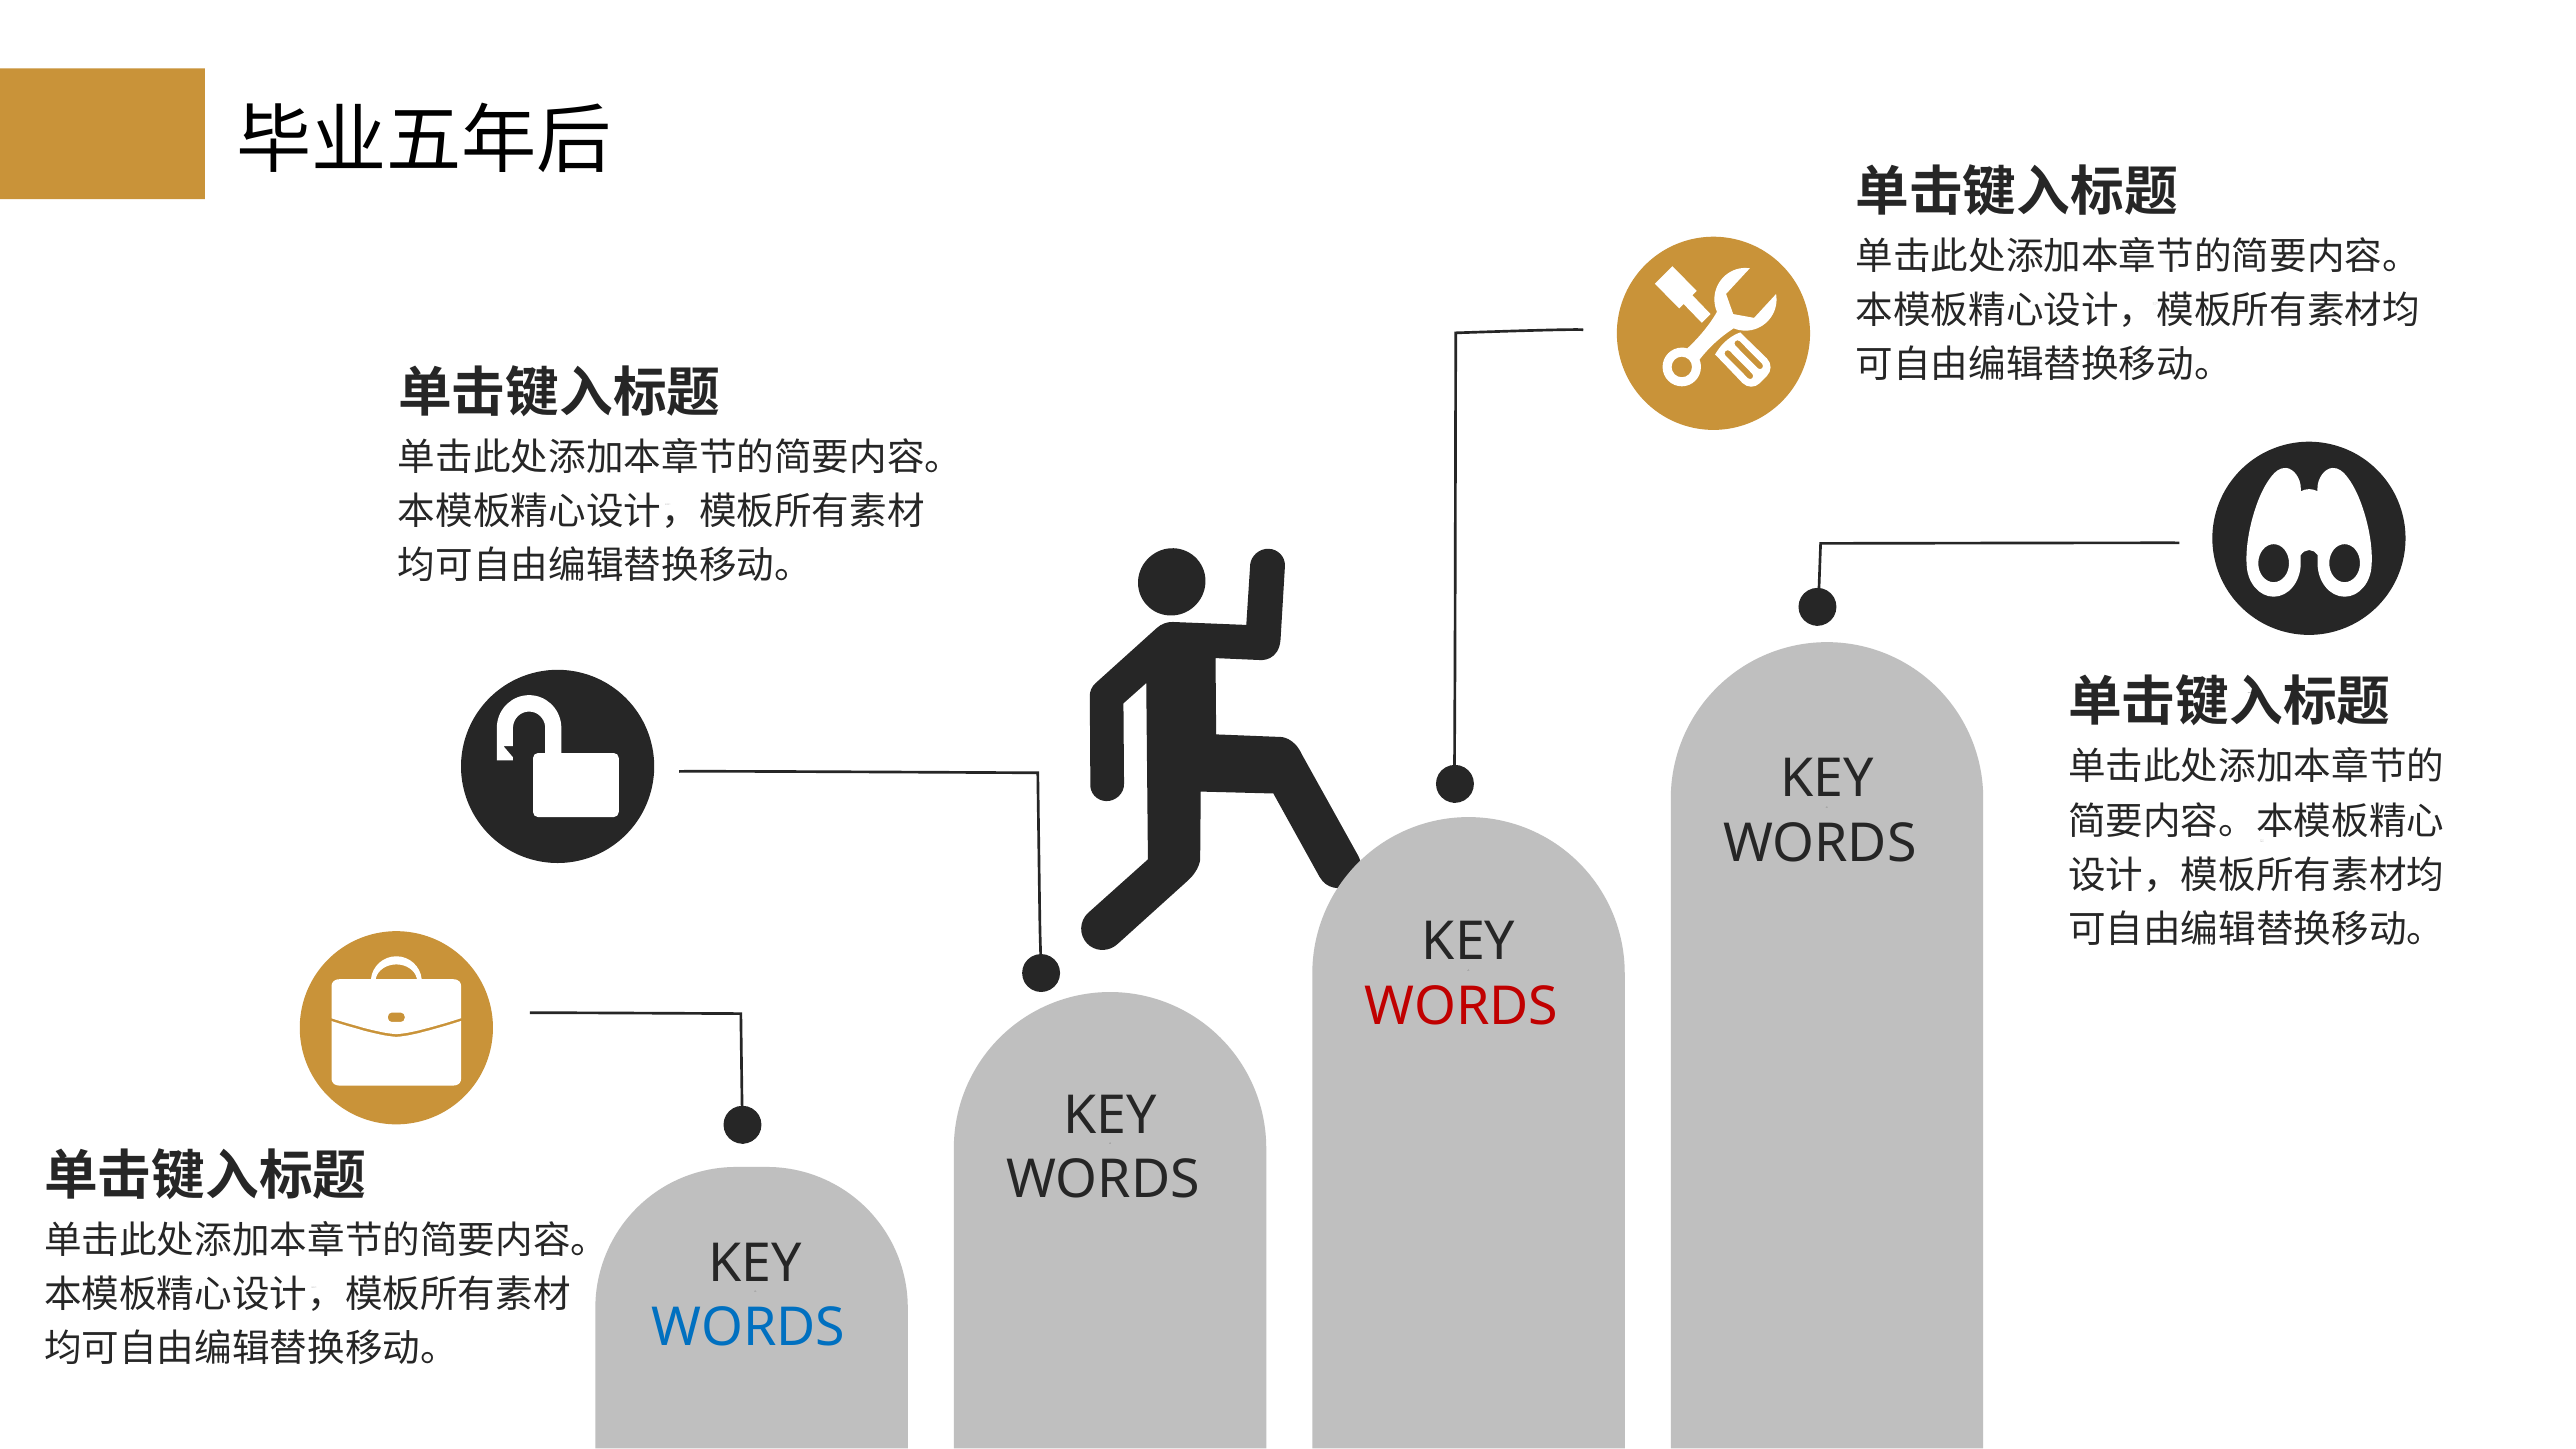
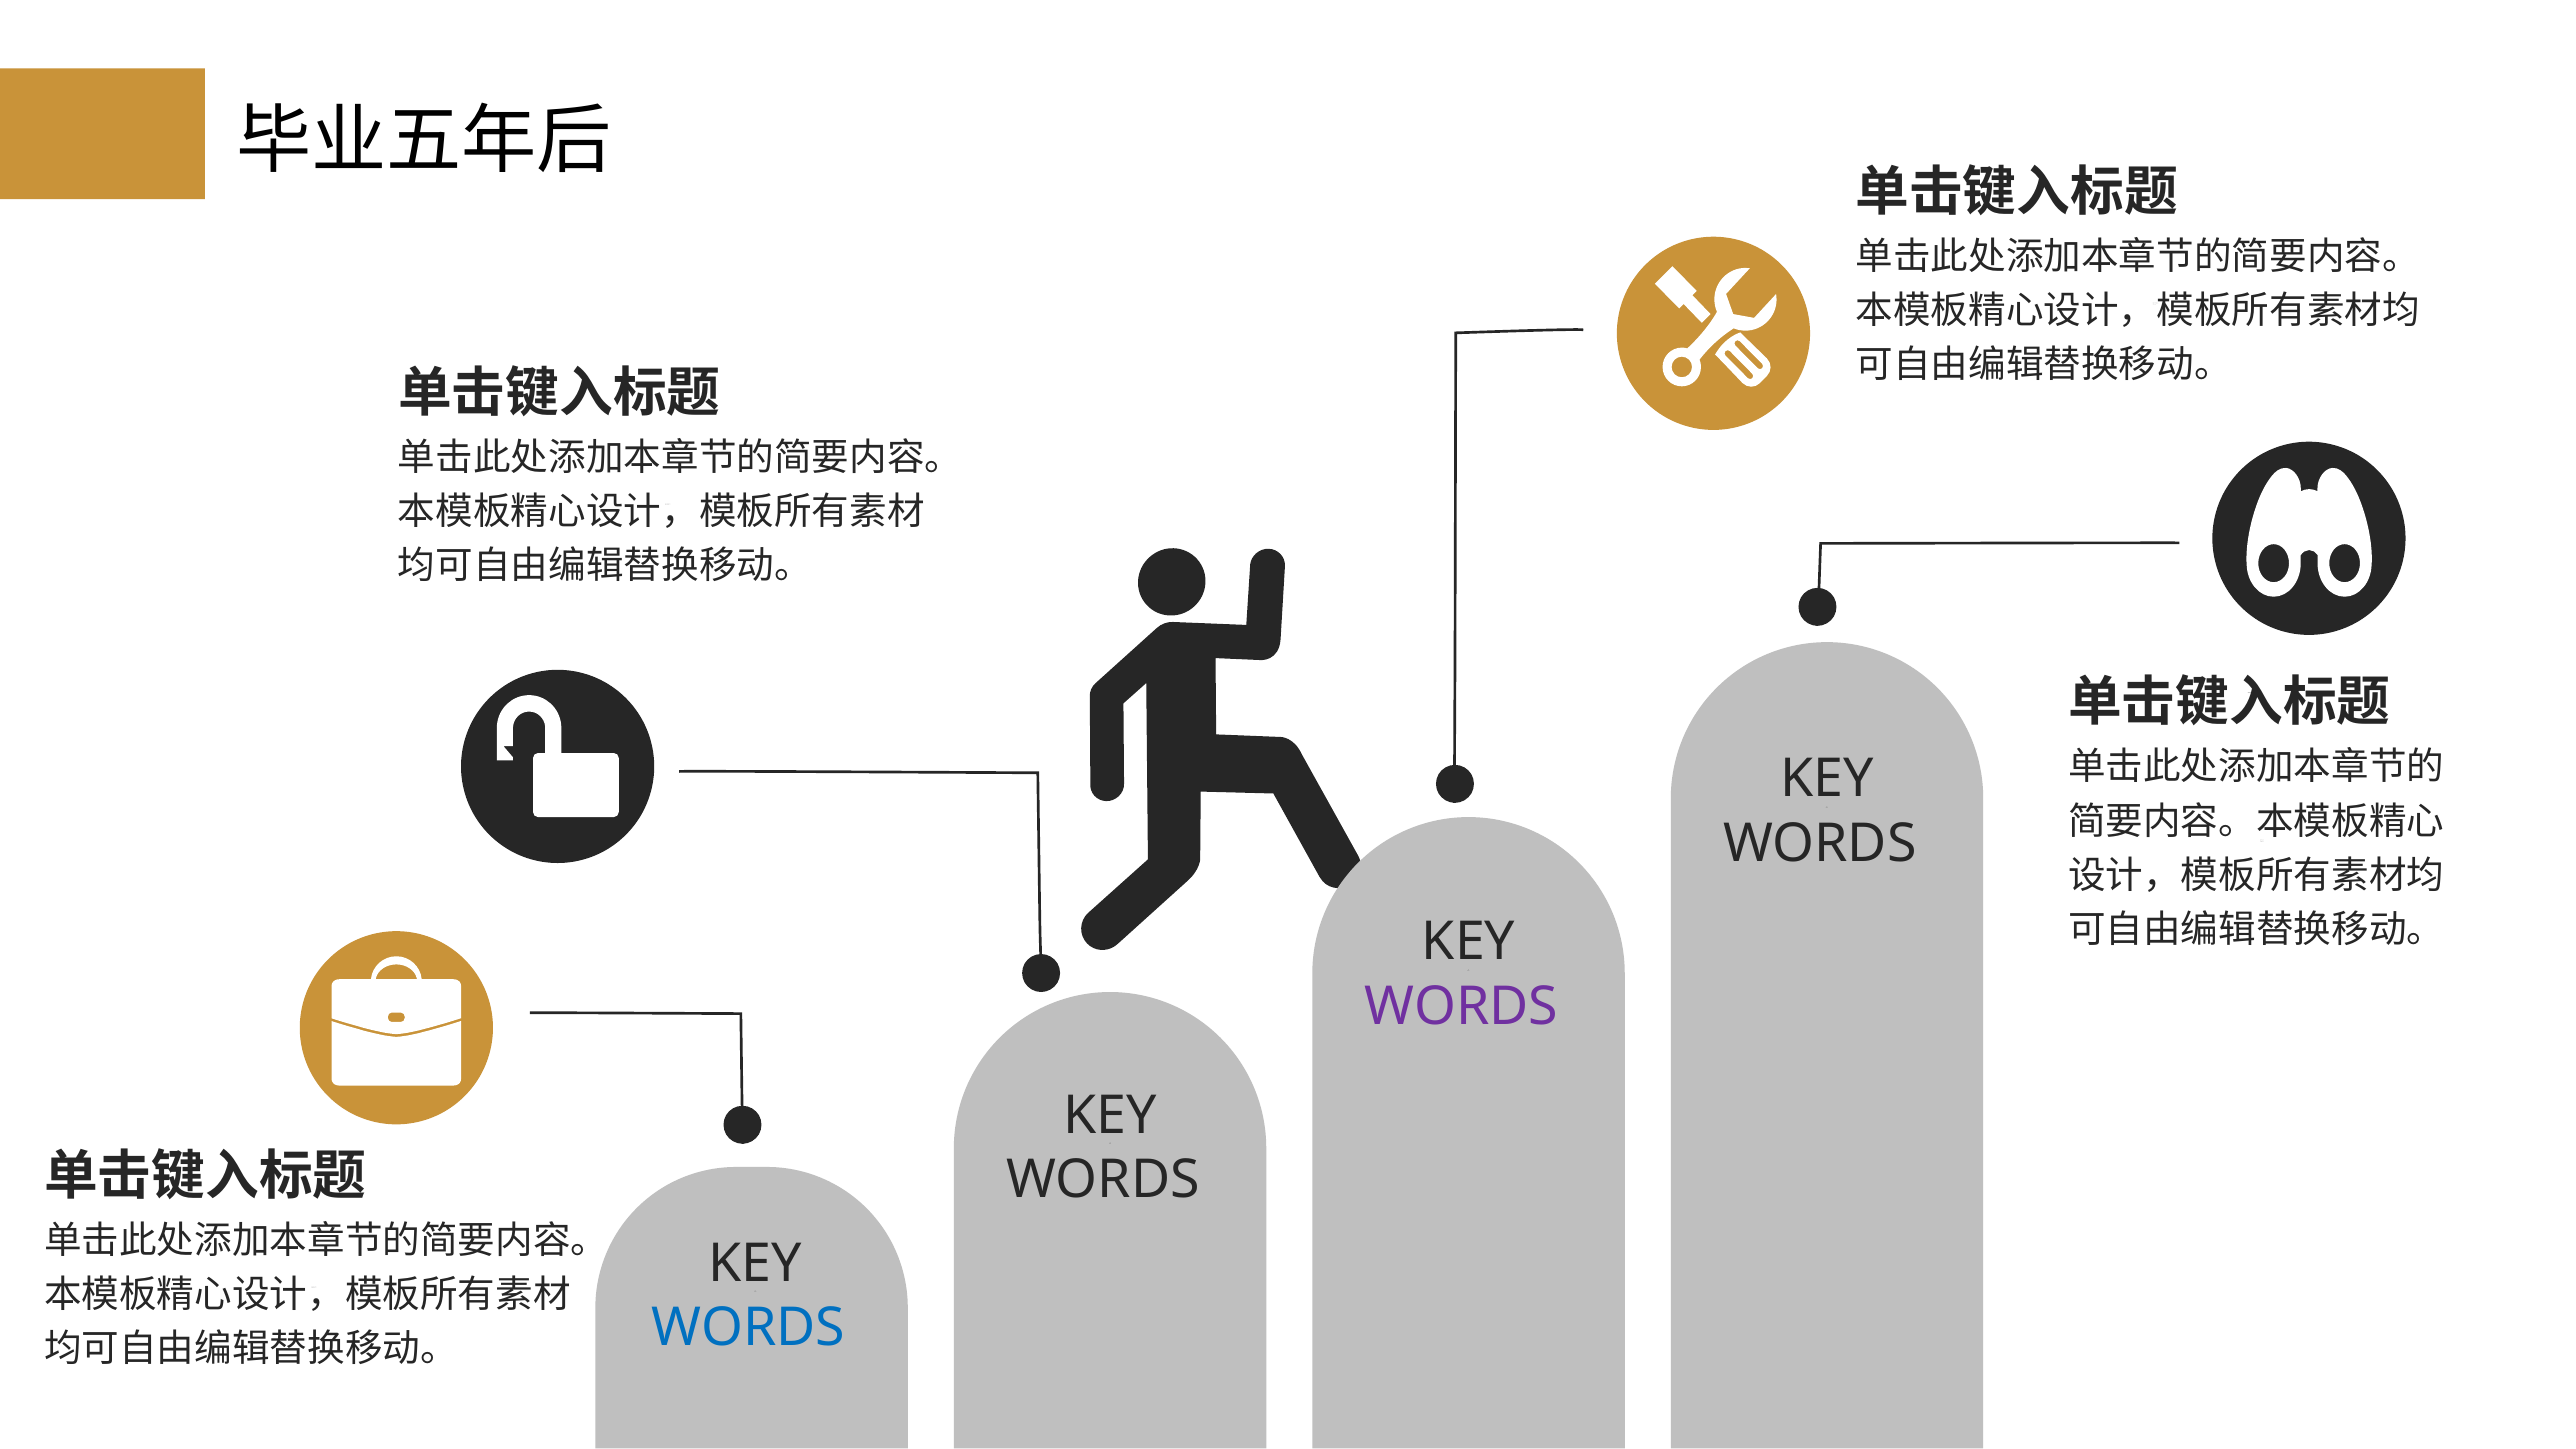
WORDS at (1462, 1007) colour: red -> purple
